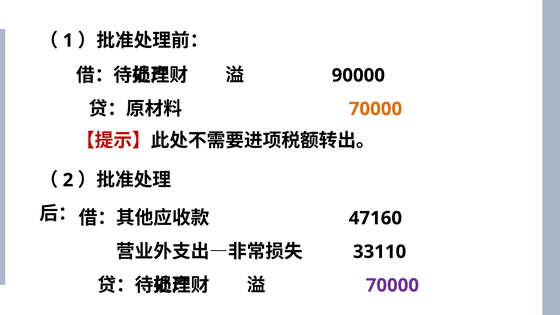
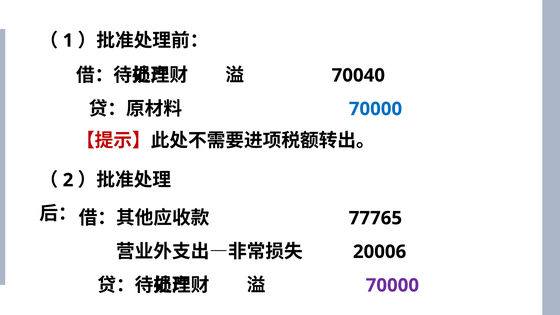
90000: 90000 -> 70040
70000 at (375, 109) colour: orange -> blue
47160: 47160 -> 77765
33110: 33110 -> 20006
